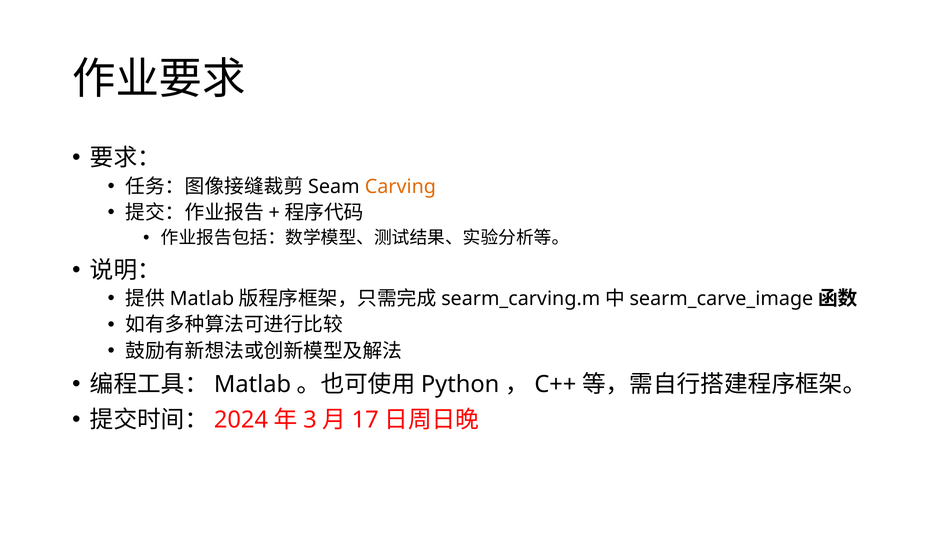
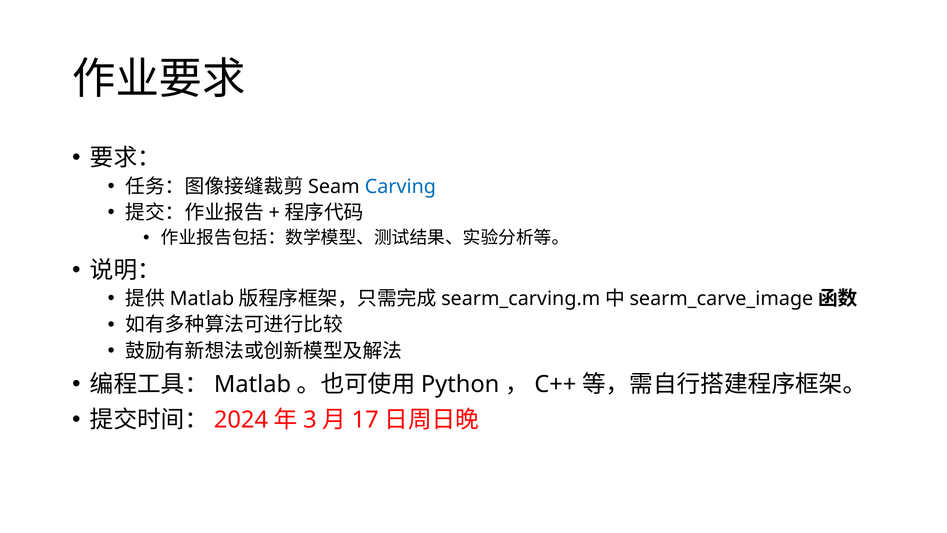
Carving colour: orange -> blue
